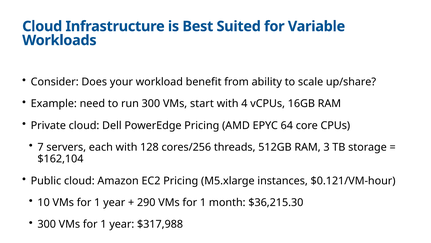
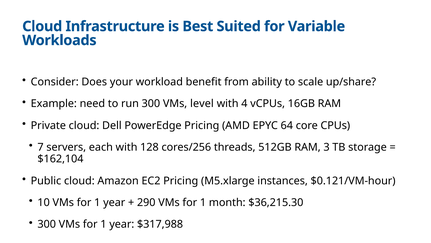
start: start -> level
